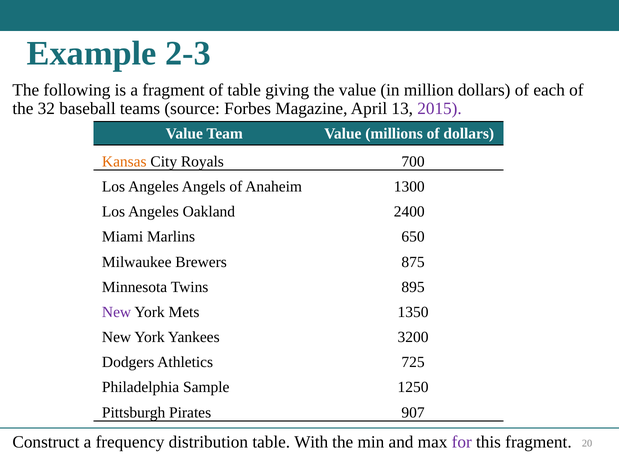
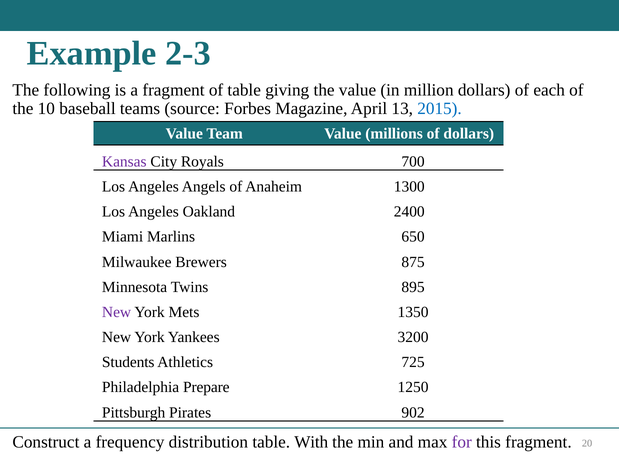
32: 32 -> 10
2015 colour: purple -> blue
Kansas colour: orange -> purple
Dodgers: Dodgers -> Students
Sample: Sample -> Prepare
907: 907 -> 902
